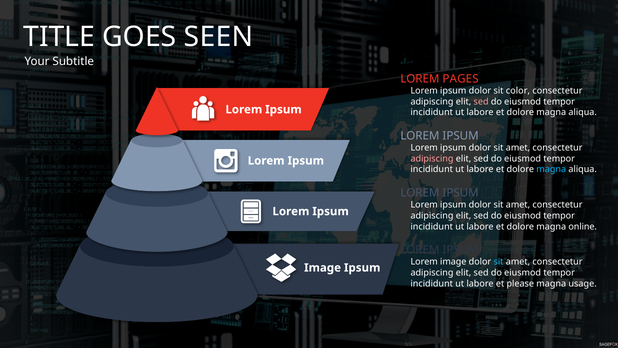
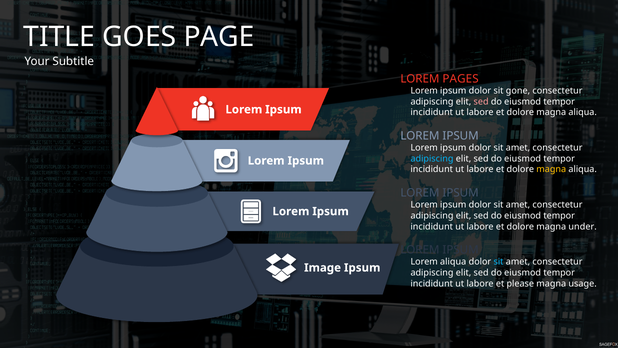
SEEN: SEEN -> PAGE
color: color -> gone
adipiscing at (432, 158) colour: pink -> light blue
magna at (551, 169) colour: light blue -> yellow
online: online -> under
Lorem image: image -> aliqua
